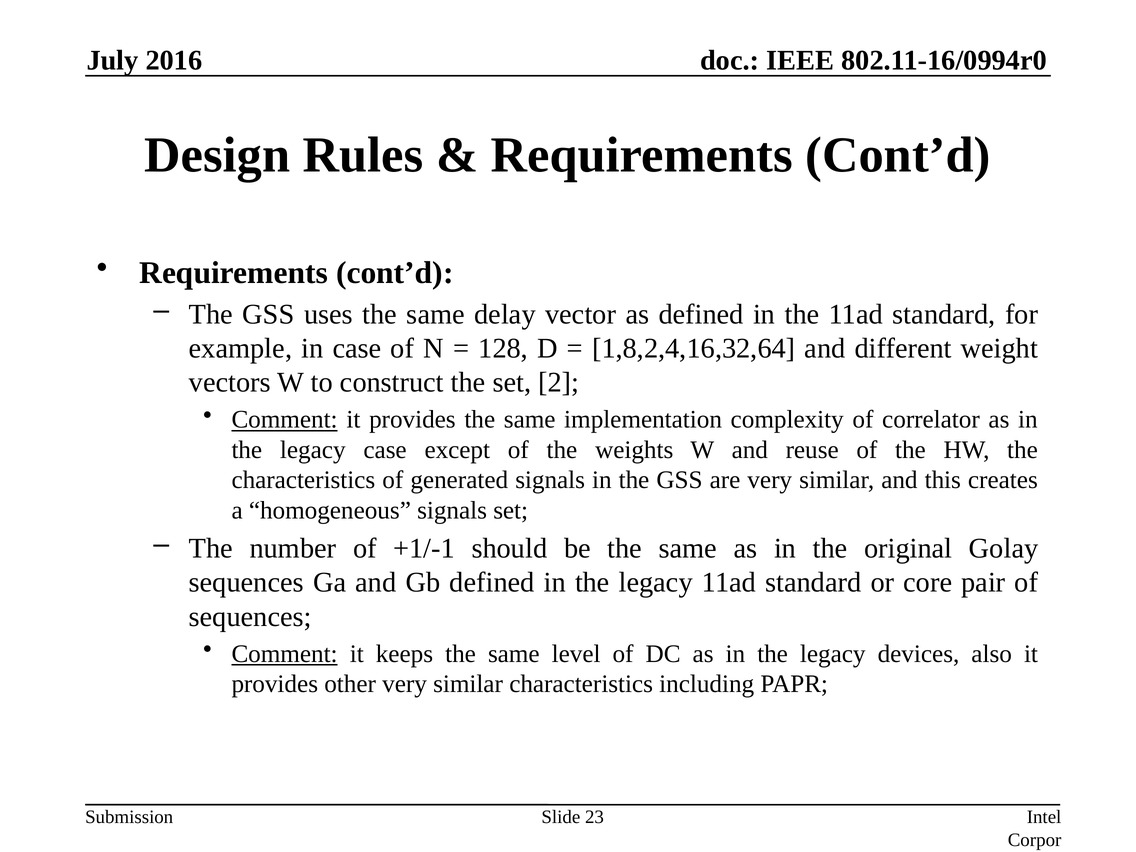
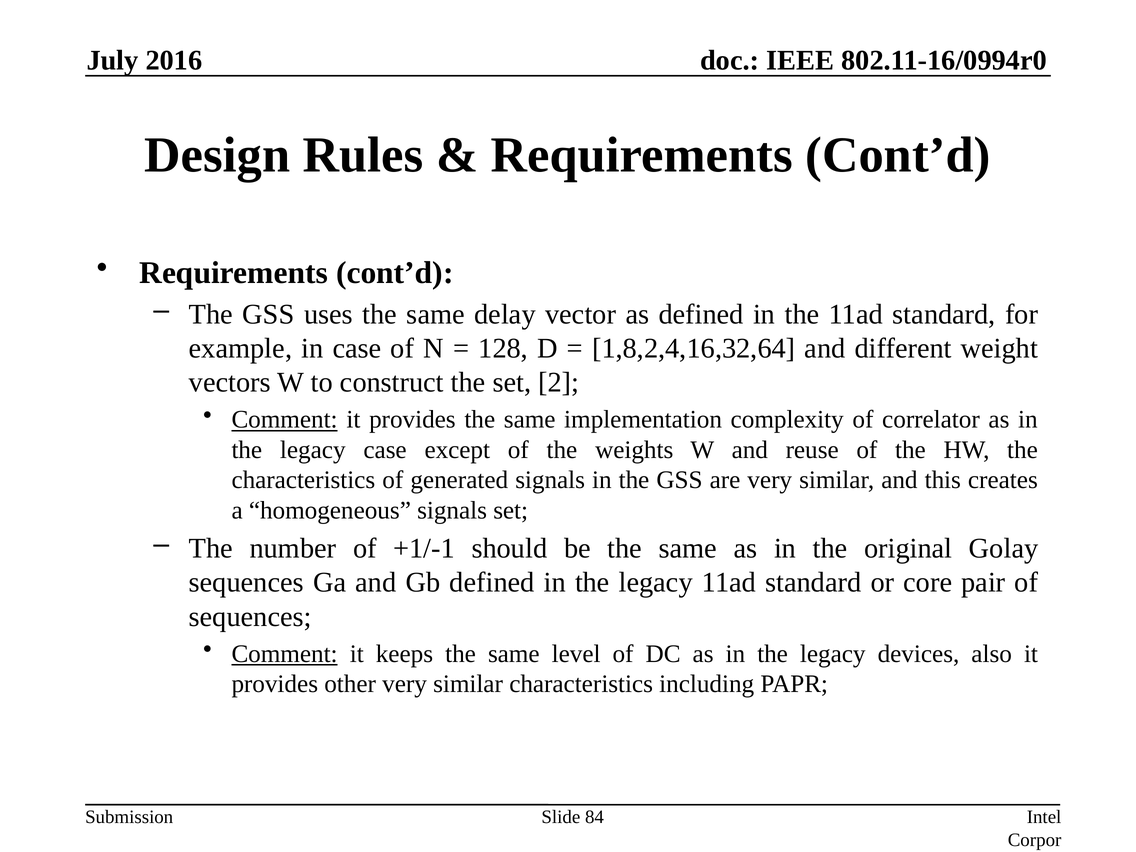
23: 23 -> 84
